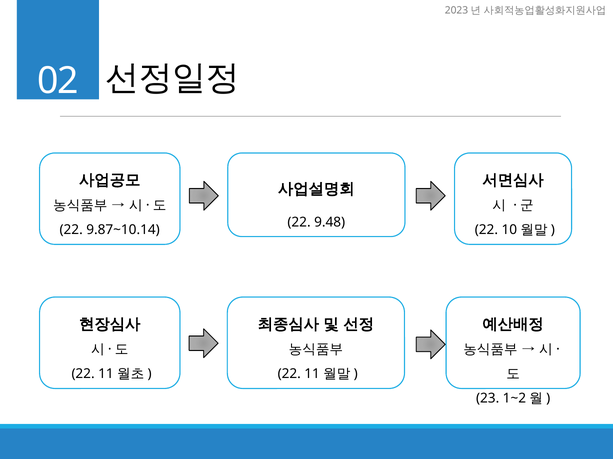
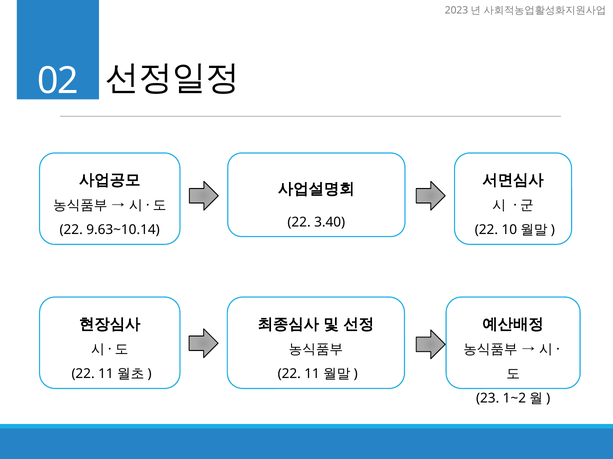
9.48: 9.48 -> 3.40
9.87~10.14: 9.87~10.14 -> 9.63~10.14
